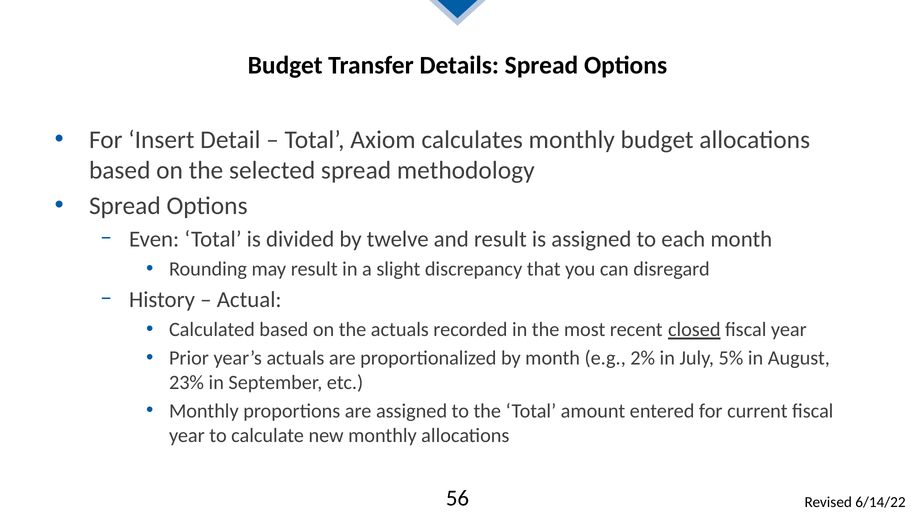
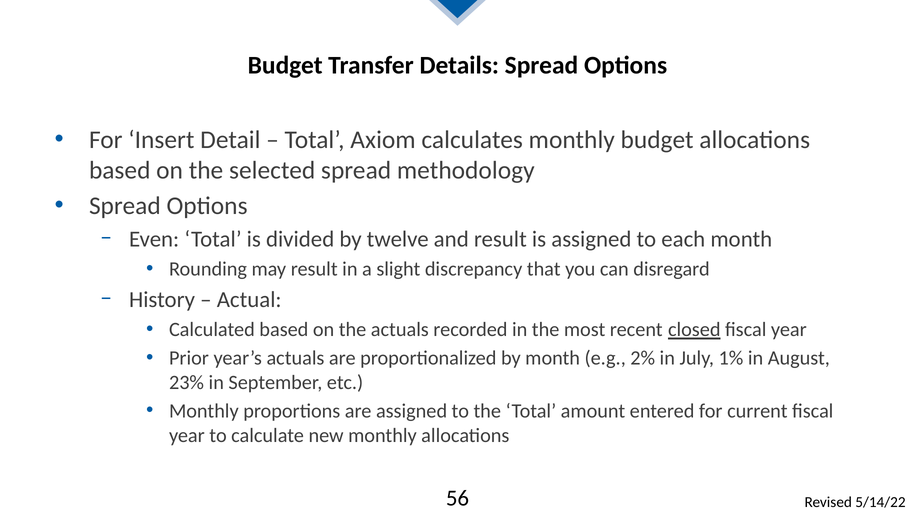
5%: 5% -> 1%
6/14/22: 6/14/22 -> 5/14/22
